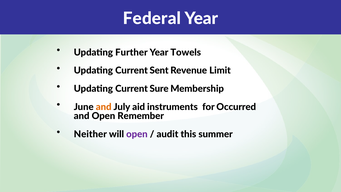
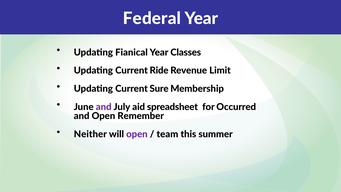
Further: Further -> Fianical
Towels: Towels -> Classes
Sent: Sent -> Ride
and at (104, 107) colour: orange -> purple
instruments: instruments -> spreadsheet
audit: audit -> team
